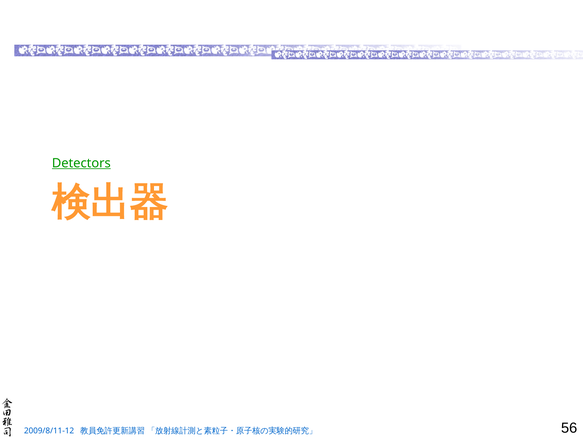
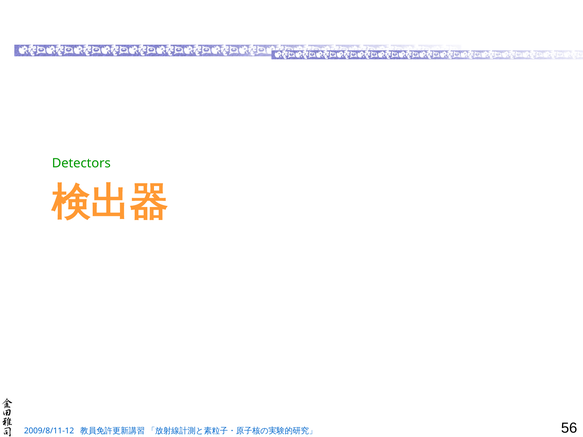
Detectors underline: present -> none
